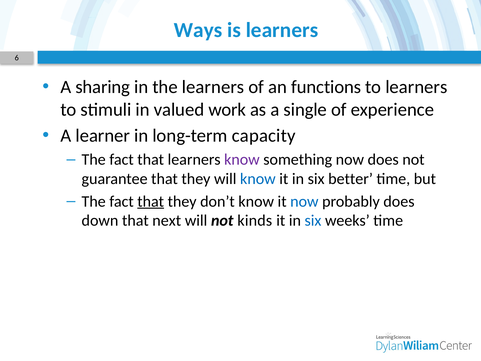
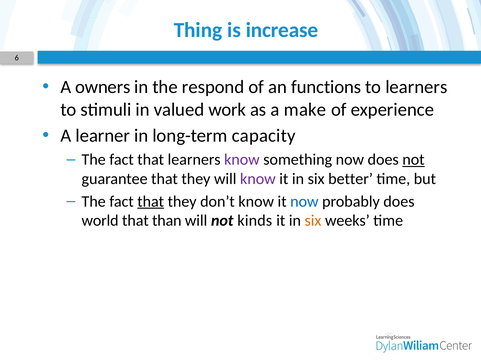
Ways: Ways -> Thing
is learners: learners -> increase
sharing: sharing -> owners
the learners: learners -> respond
single: single -> make
not at (414, 160) underline: none -> present
know at (258, 179) colour: blue -> purple
down: down -> world
next: next -> than
six at (313, 221) colour: blue -> orange
